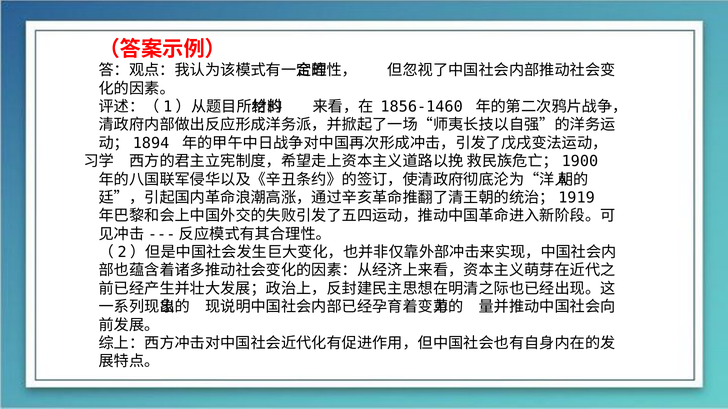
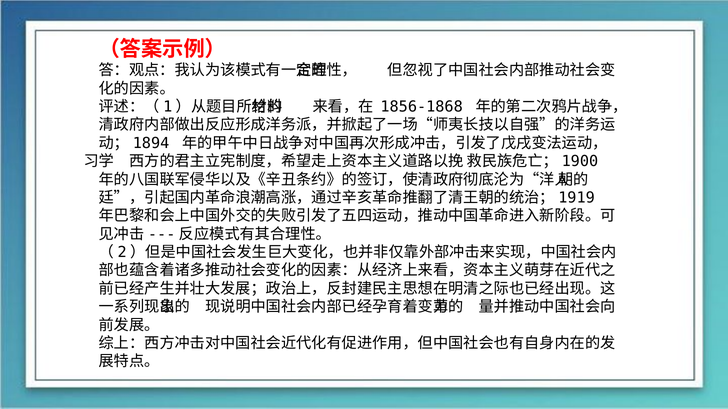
1856-1460: 1856-1460 -> 1856-1868
